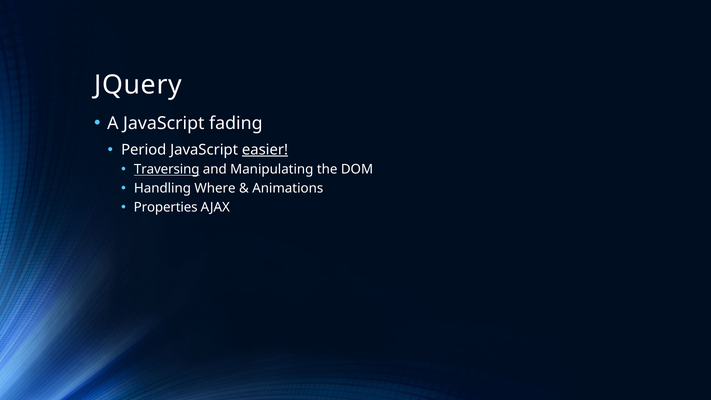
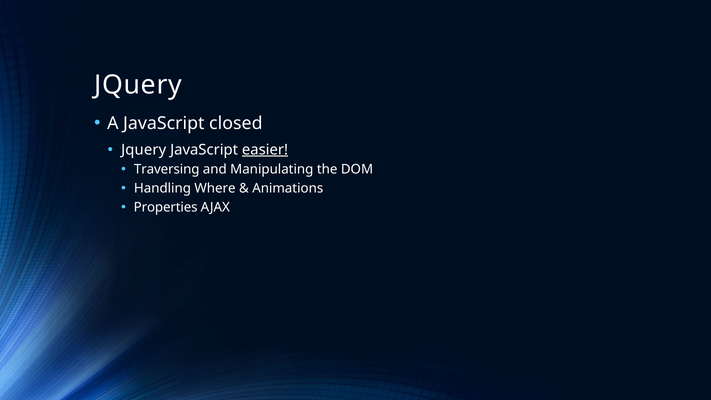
fading: fading -> closed
Period at (144, 150): Period -> Jquery
Traversing underline: present -> none
